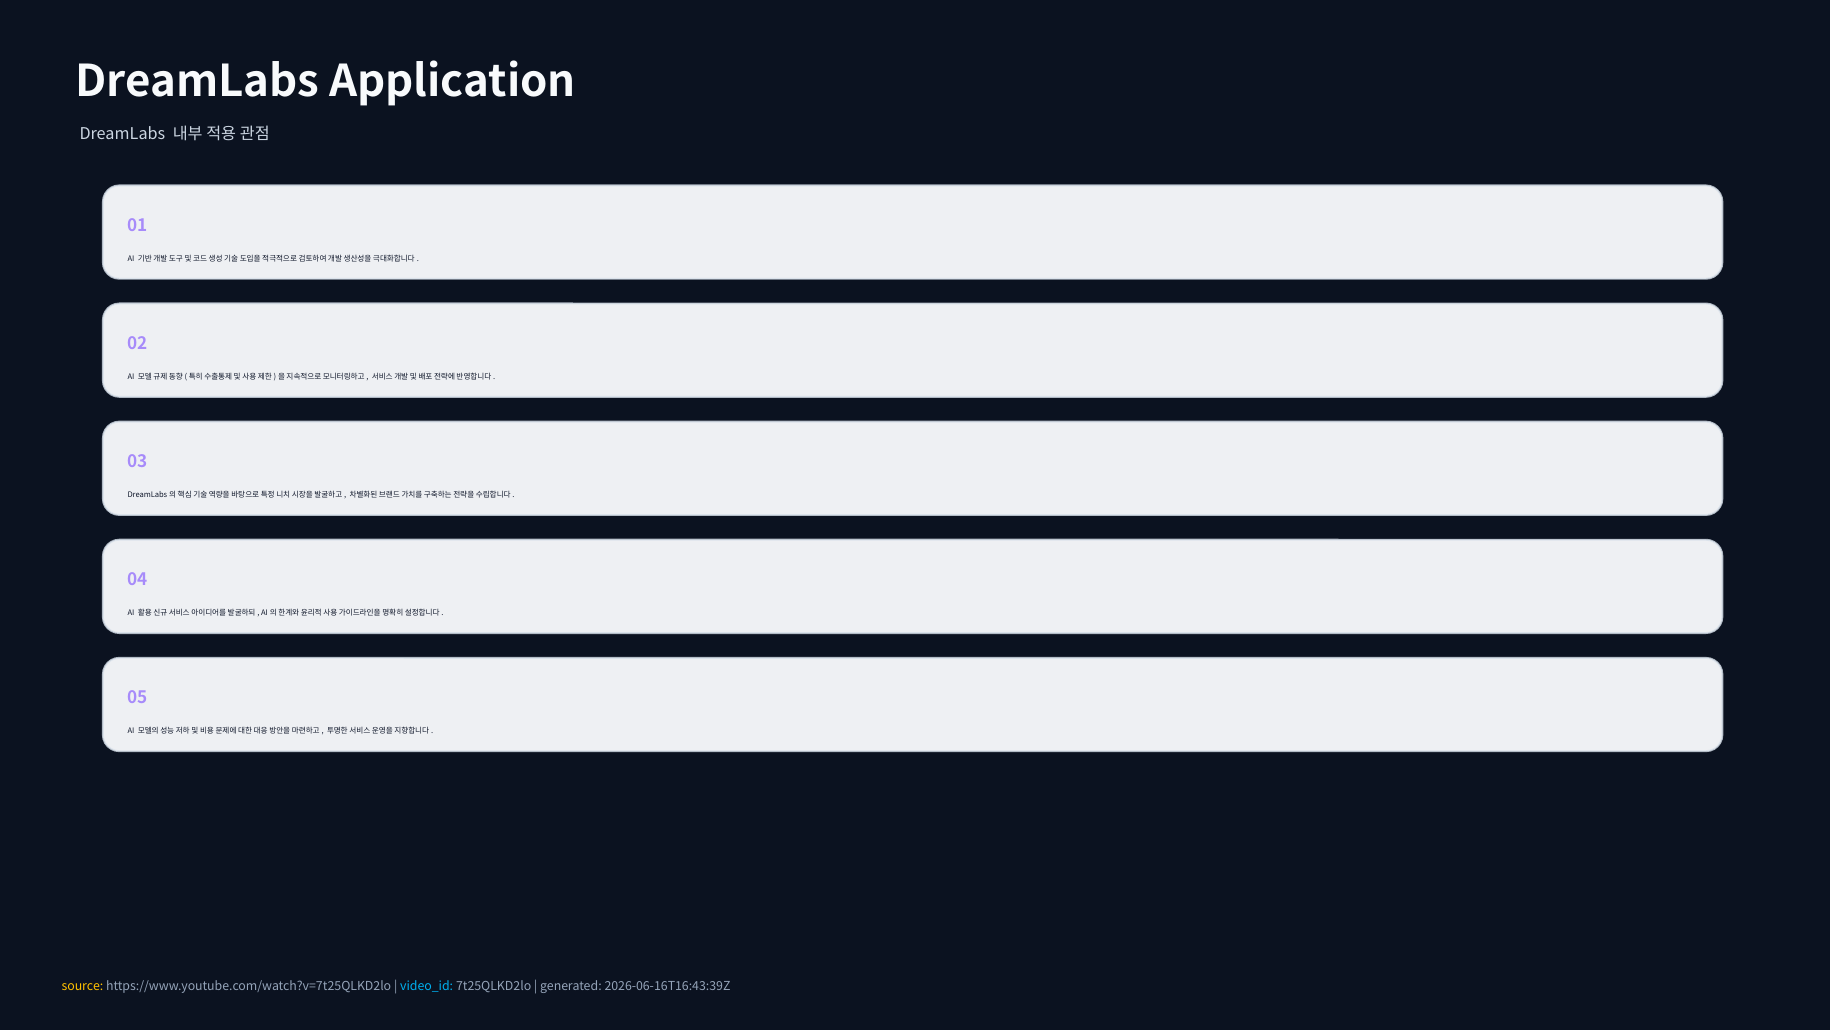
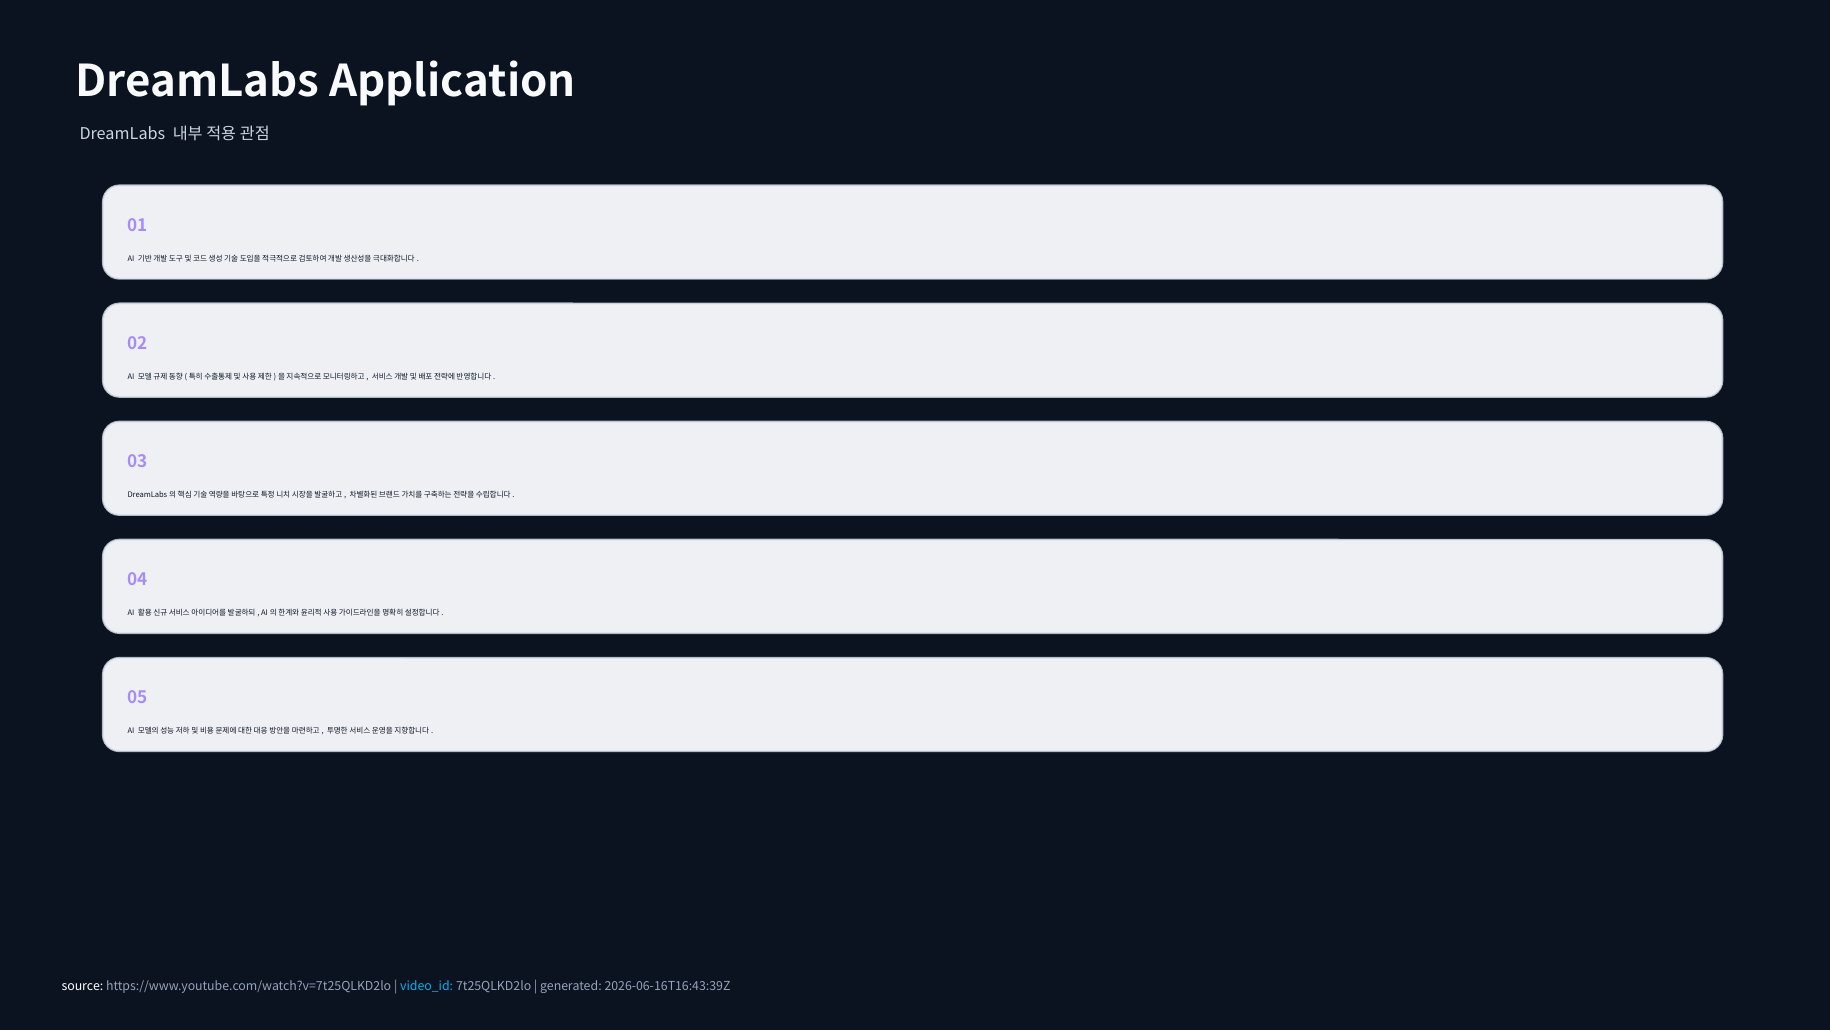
source colour: yellow -> white
